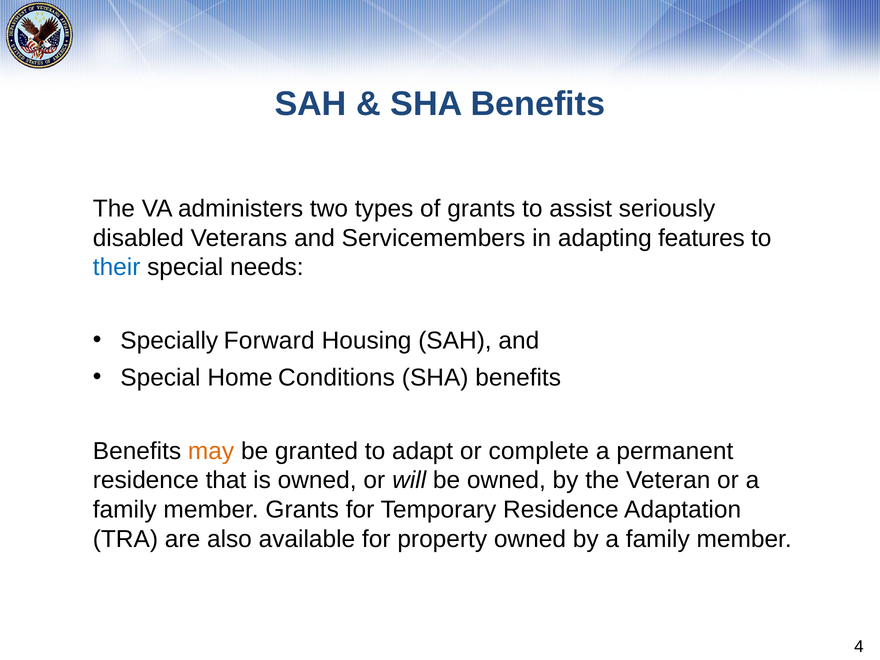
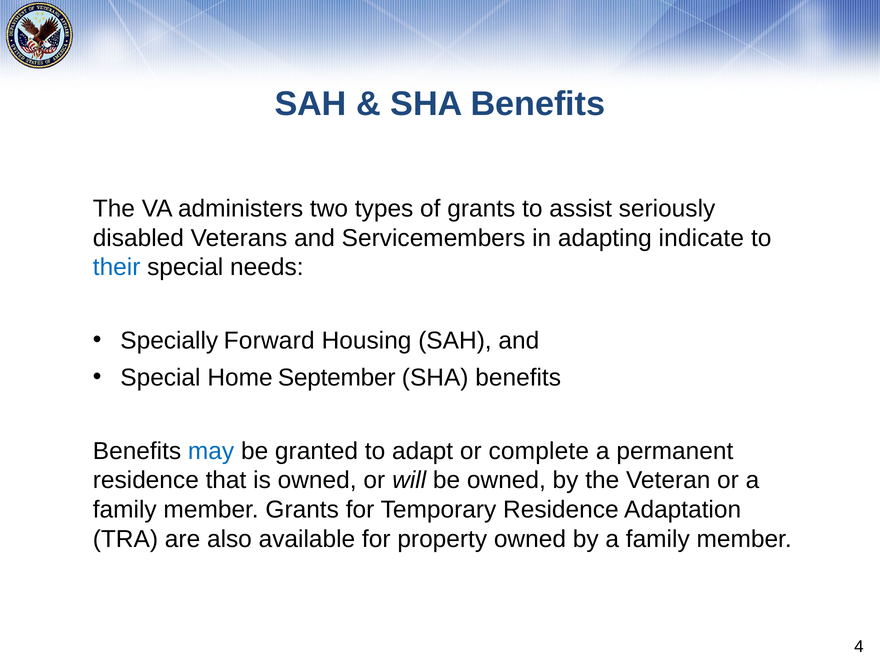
features: features -> indicate
Conditions: Conditions -> September
may colour: orange -> blue
